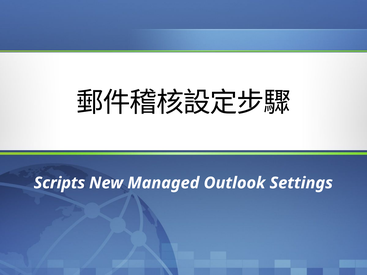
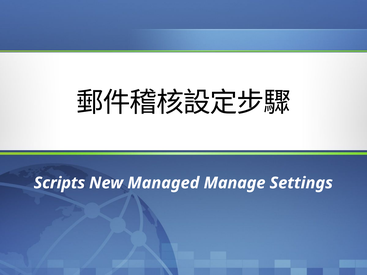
Outlook: Outlook -> Manage
